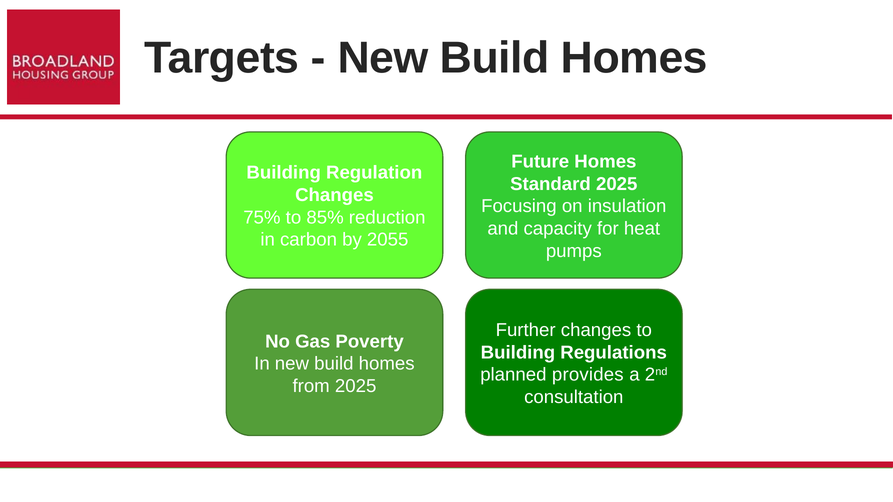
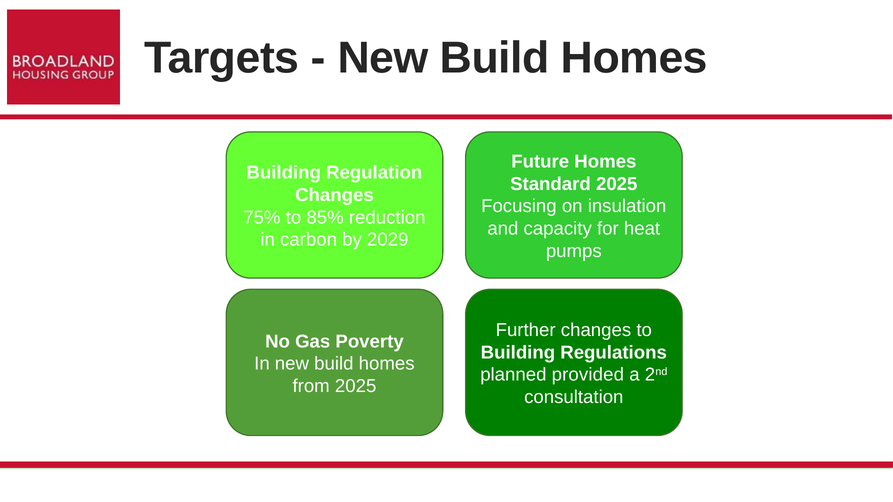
2055: 2055 -> 2029
provides: provides -> provided
